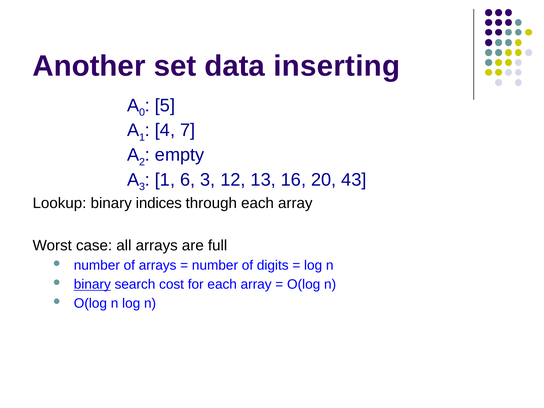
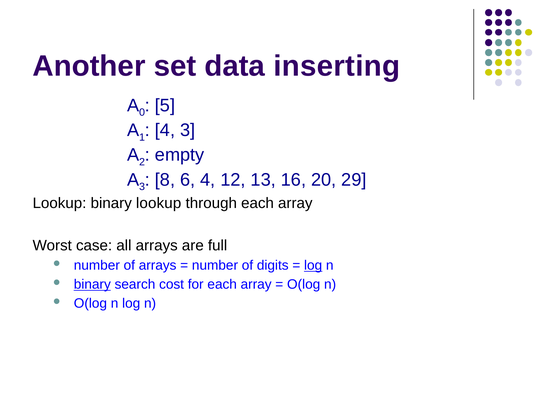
4 7: 7 -> 3
1 at (165, 180): 1 -> 8
6 3: 3 -> 4
43: 43 -> 29
binary indices: indices -> lookup
log at (313, 265) underline: none -> present
